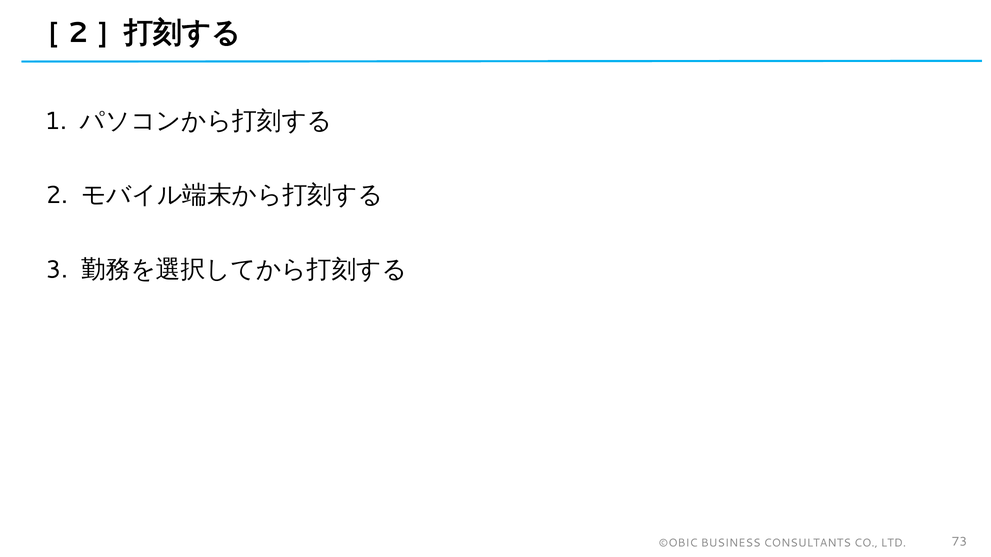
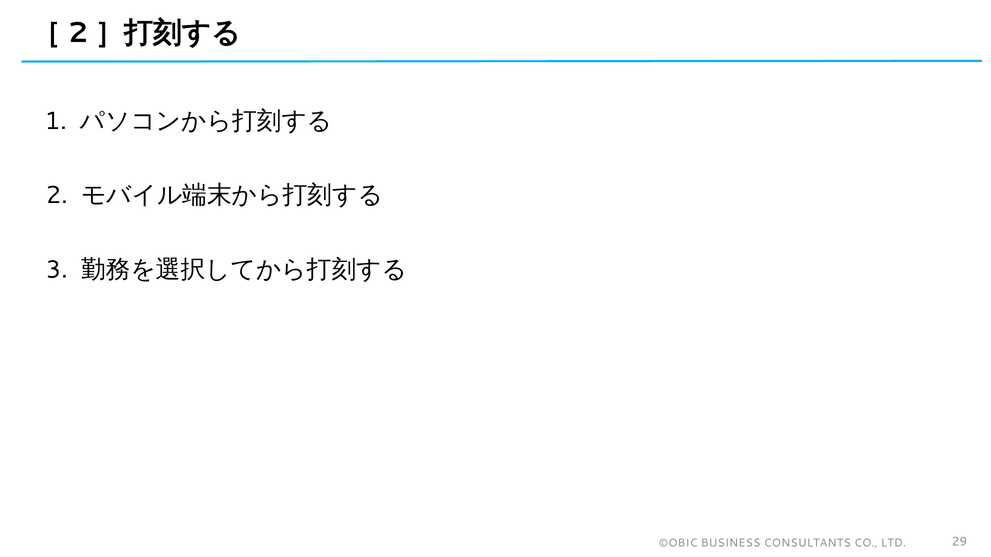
73: 73 -> 29
